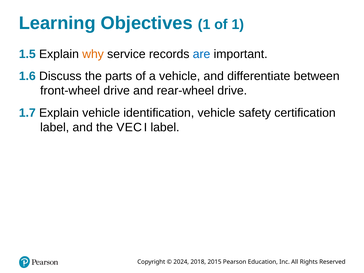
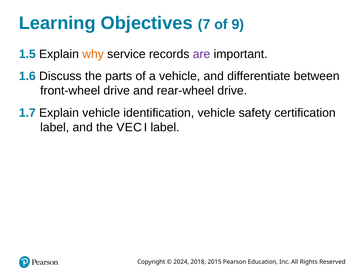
Objectives 1: 1 -> 7
of 1: 1 -> 9
are colour: blue -> purple
